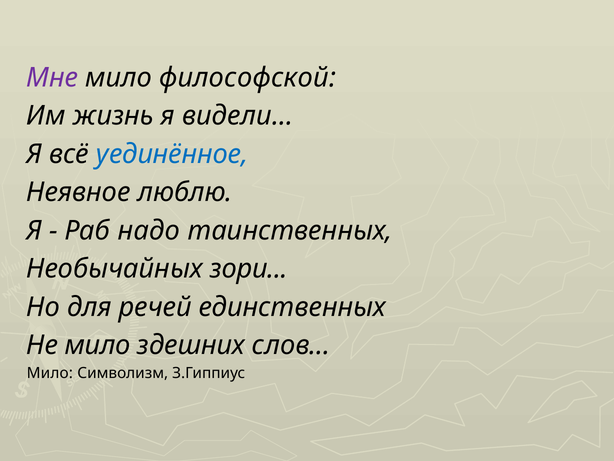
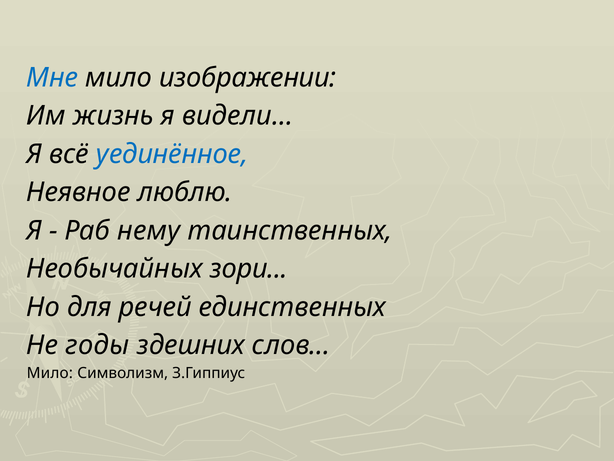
Мне colour: purple -> blue
философской: философской -> изображении
надо: надо -> нему
Не мило: мило -> годы
